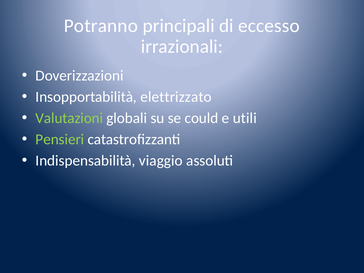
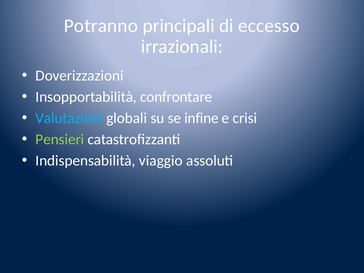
elettrizzato: elettrizzato -> confrontare
Valutazioni colour: light green -> light blue
could: could -> infine
utili: utili -> crisi
